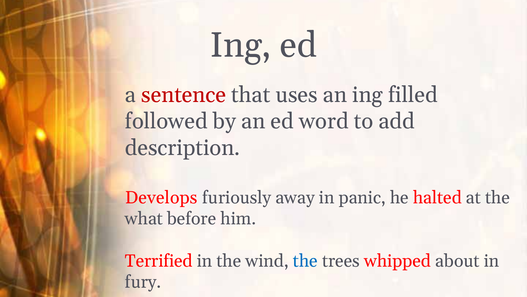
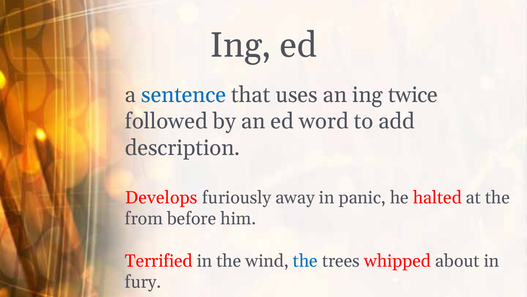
sentence colour: red -> blue
filled: filled -> twice
what: what -> from
